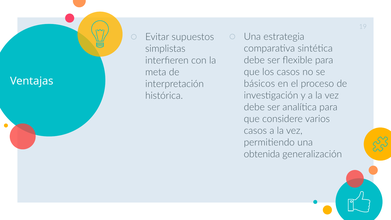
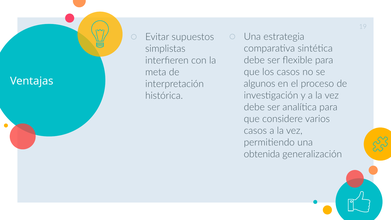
básicos: básicos -> algunos
